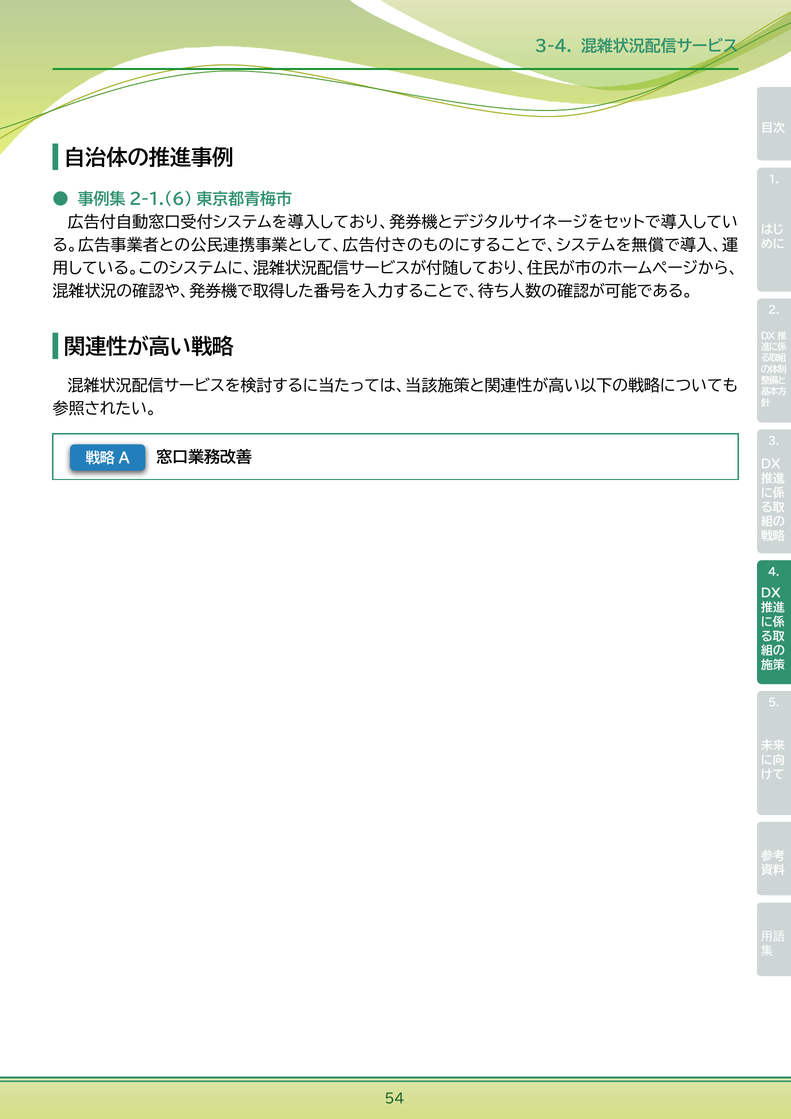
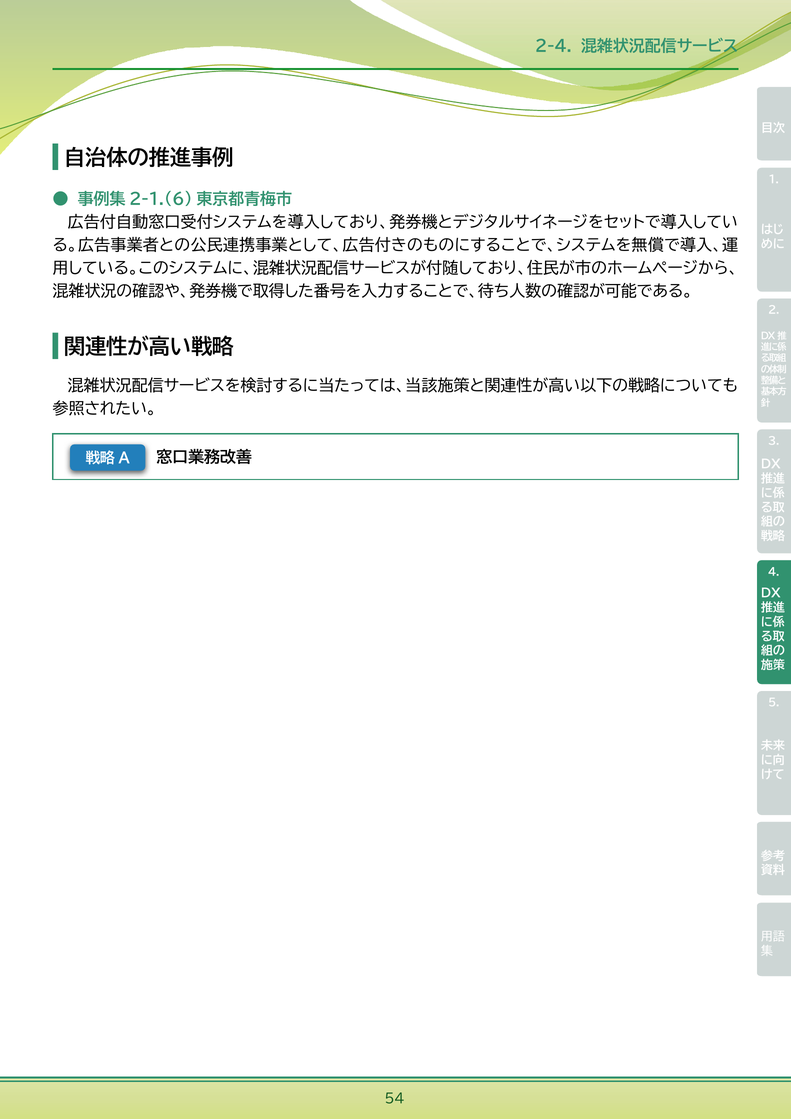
3-4: 3-4 -> 2-4
